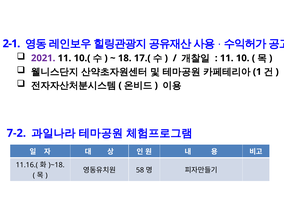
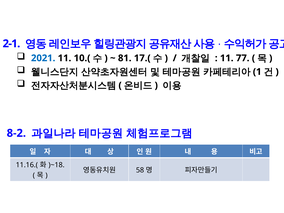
2021 colour: purple -> blue
18: 18 -> 81
10: 10 -> 77
7-2: 7-2 -> 8-2
